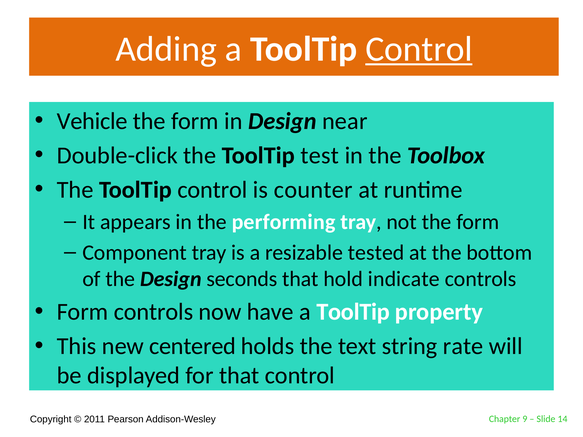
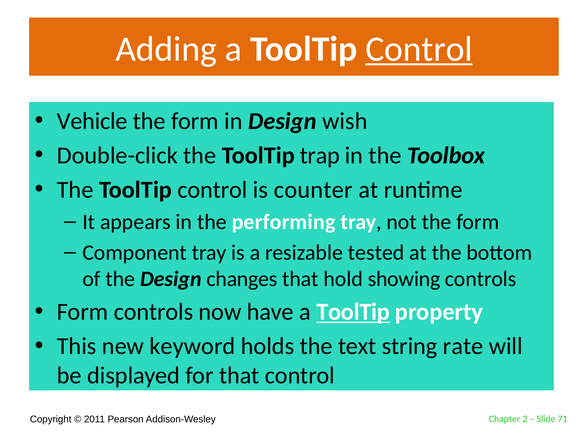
near: near -> wish
test: test -> trap
seconds: seconds -> changes
indicate: indicate -> showing
ToolTip at (353, 312) underline: none -> present
centered: centered -> keyword
9: 9 -> 2
14: 14 -> 71
